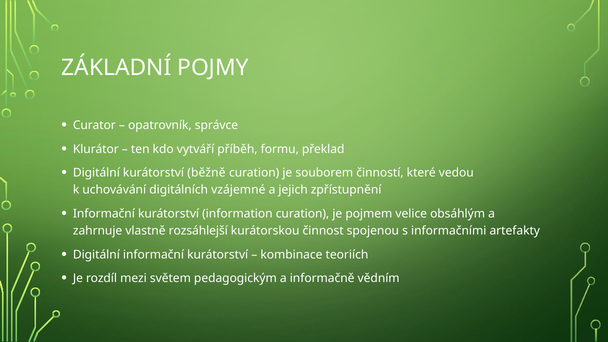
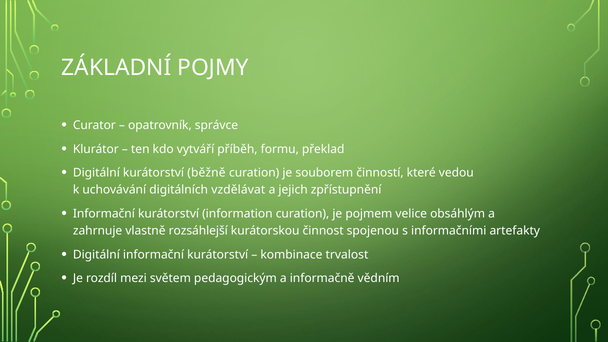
vzájemné: vzájemné -> vzdělávat
teoriích: teoriích -> trvalost
